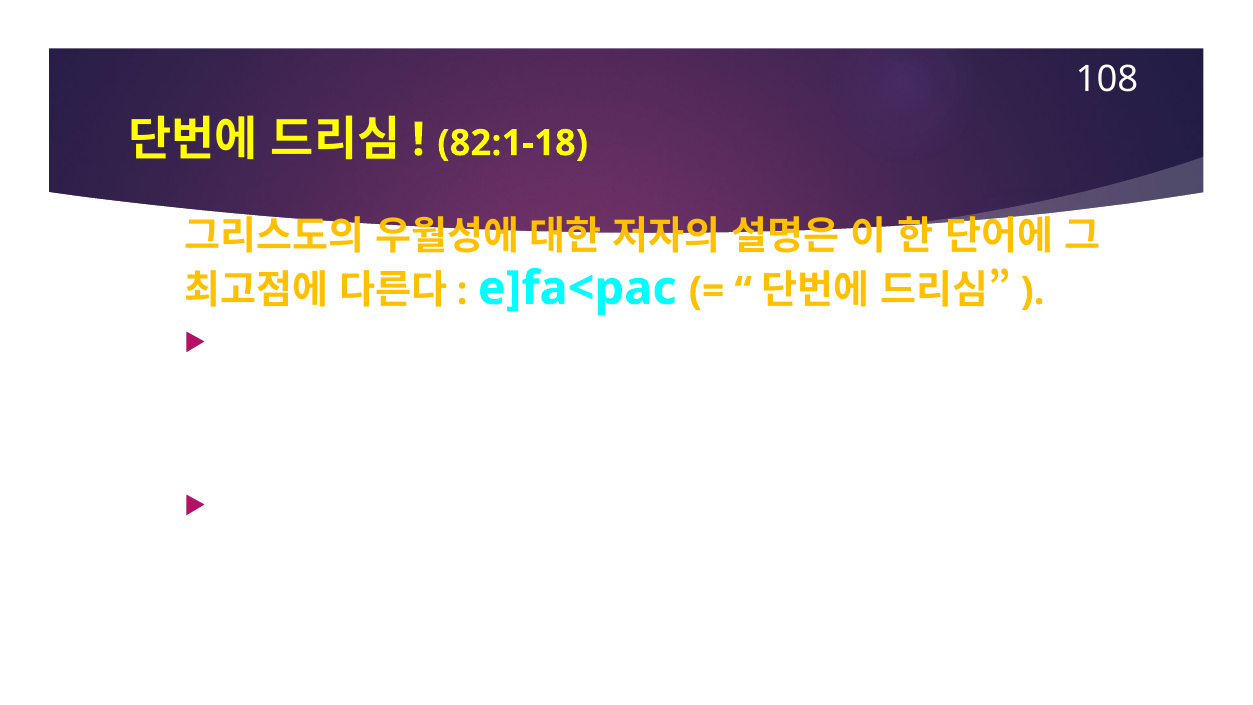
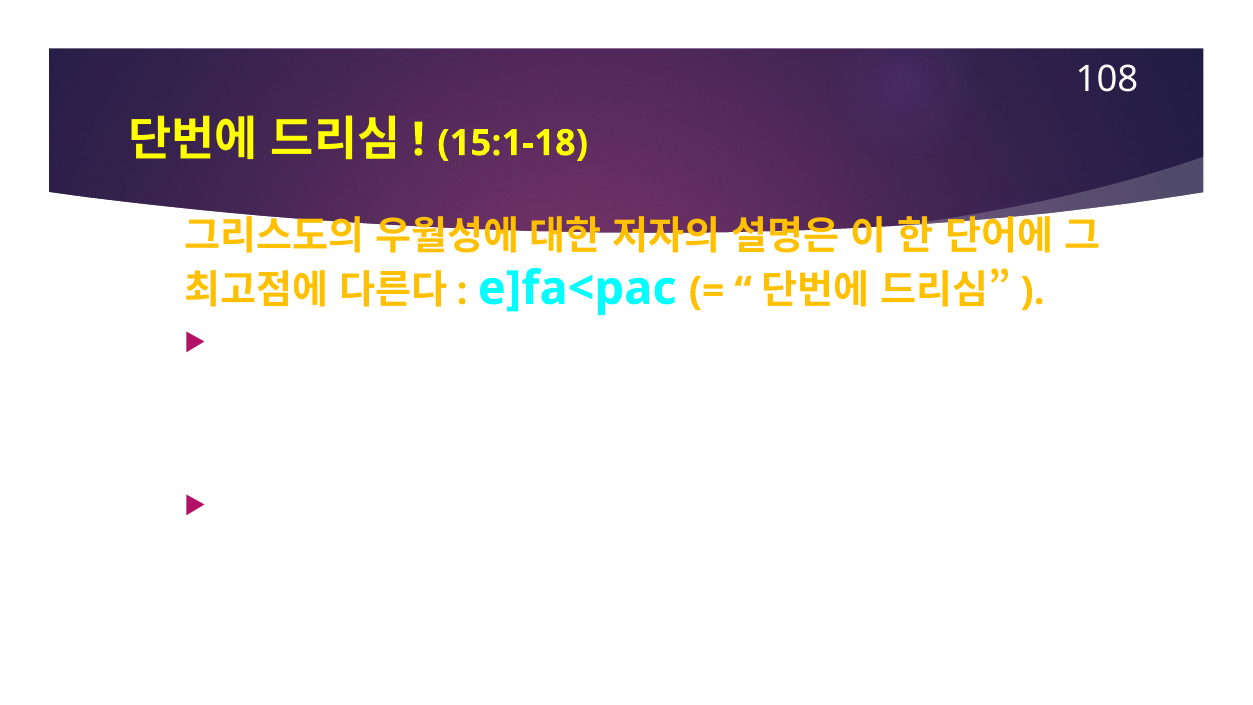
82:1-18: 82:1-18 -> 15:1-18
